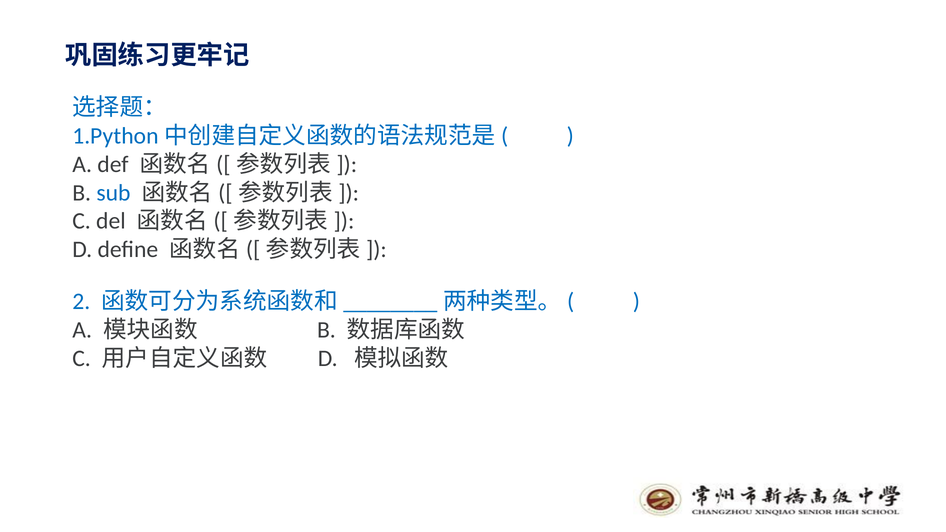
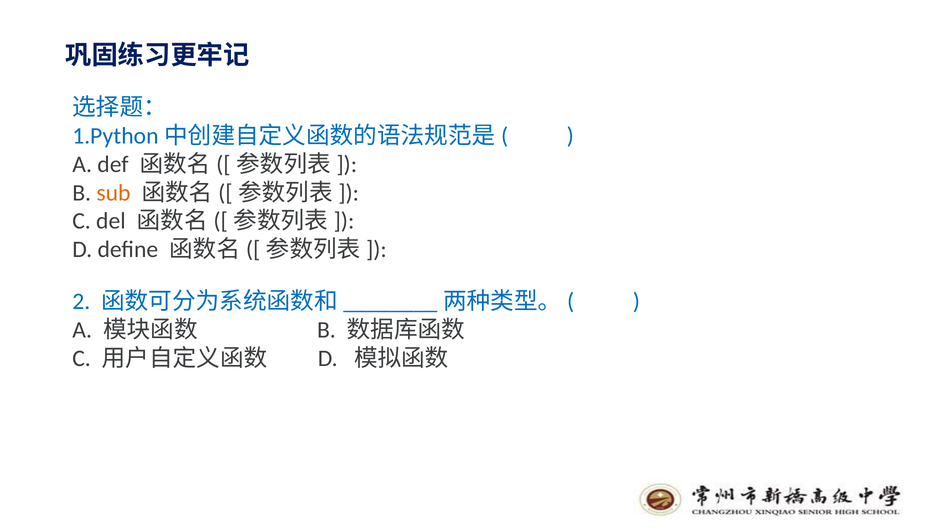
sub colour: blue -> orange
